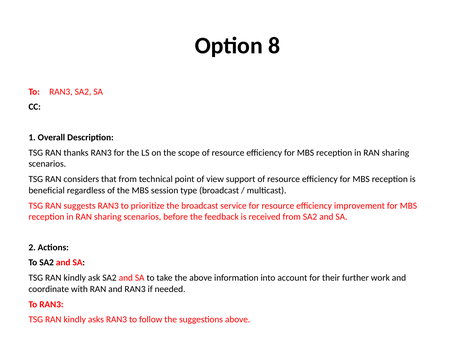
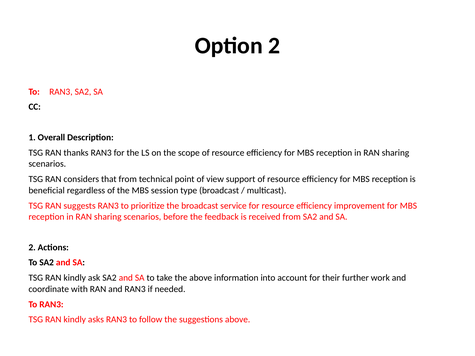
Option 8: 8 -> 2
